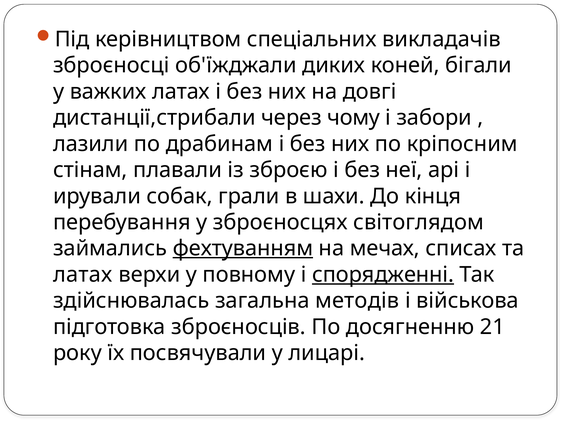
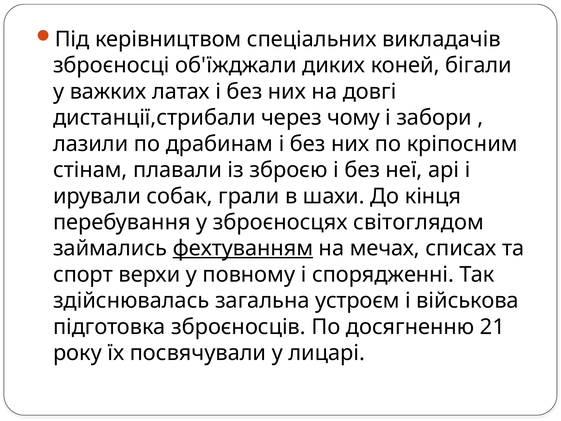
латах at (83, 274): латах -> спорт
спорядженні underline: present -> none
методів: методів -> устроєм
